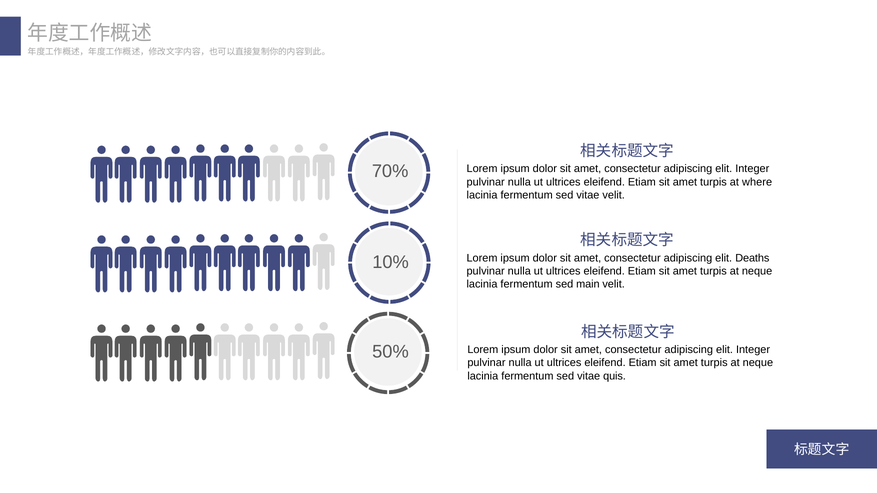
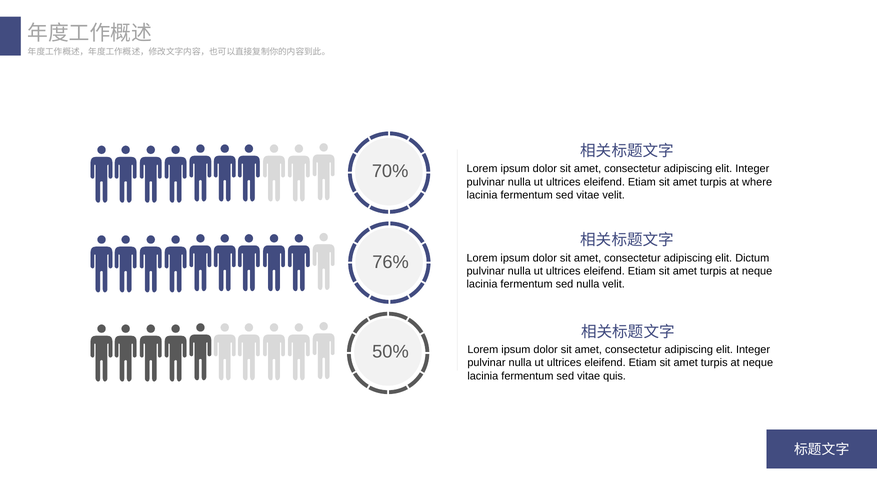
Deaths: Deaths -> Dictum
10%: 10% -> 76%
sed main: main -> nulla
